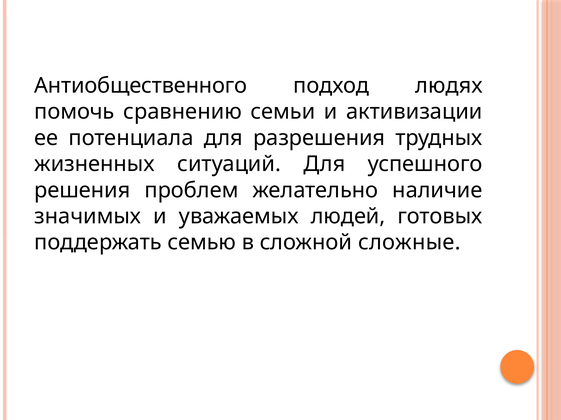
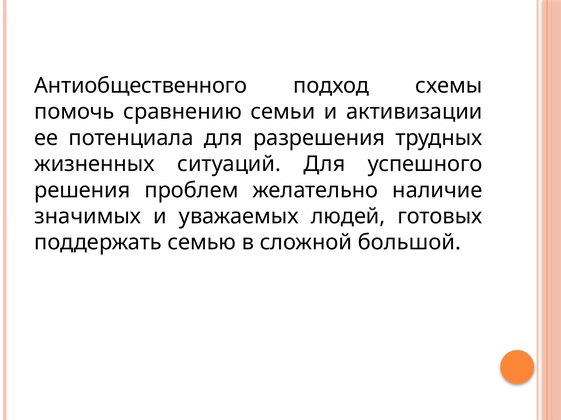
людях: людях -> схемы
сложные: сложные -> большой
